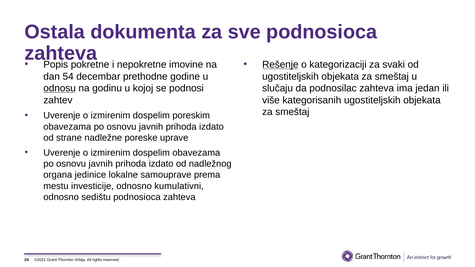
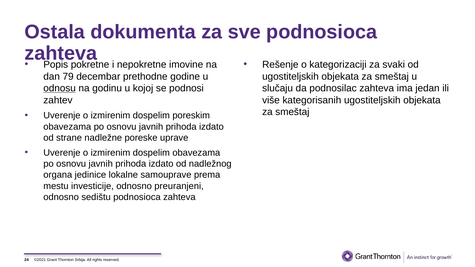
Rešenje underline: present -> none
54: 54 -> 79
kumulativni: kumulativni -> preuranjeni
